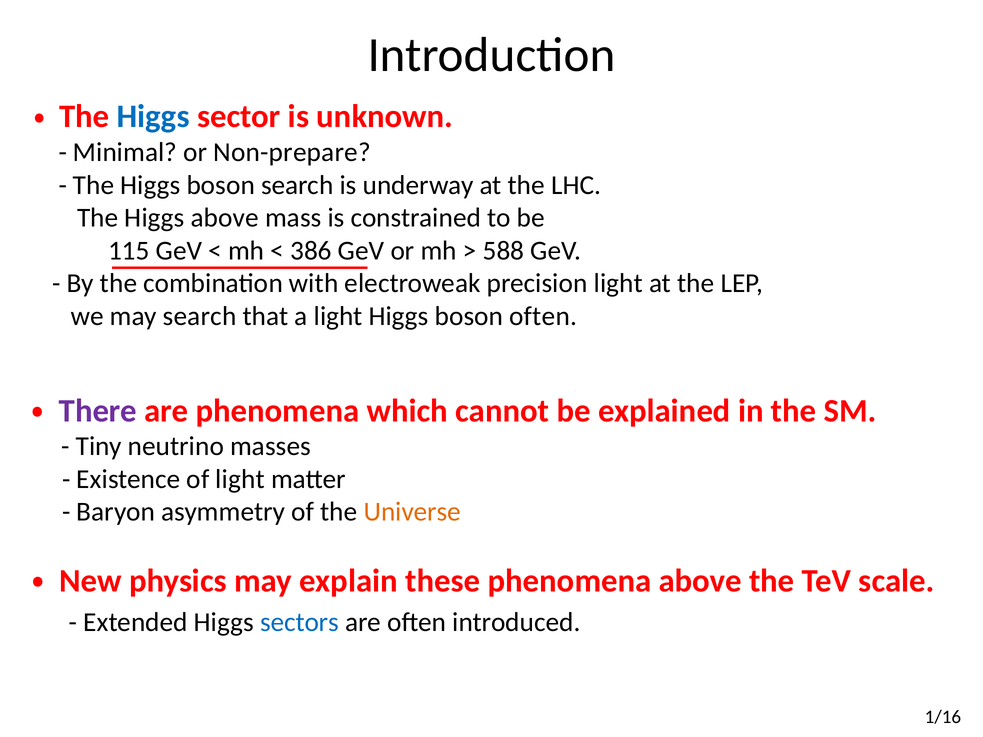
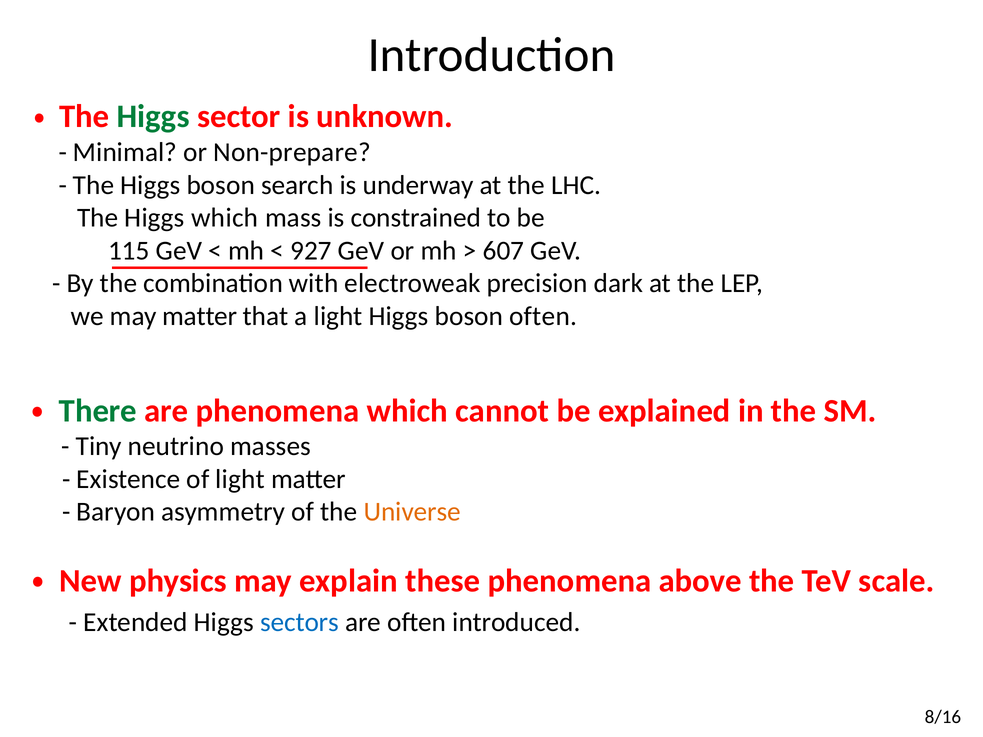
Higgs at (153, 117) colour: blue -> green
Higgs above: above -> which
386: 386 -> 927
588: 588 -> 607
precision light: light -> dark
may search: search -> matter
There colour: purple -> green
1/16: 1/16 -> 8/16
